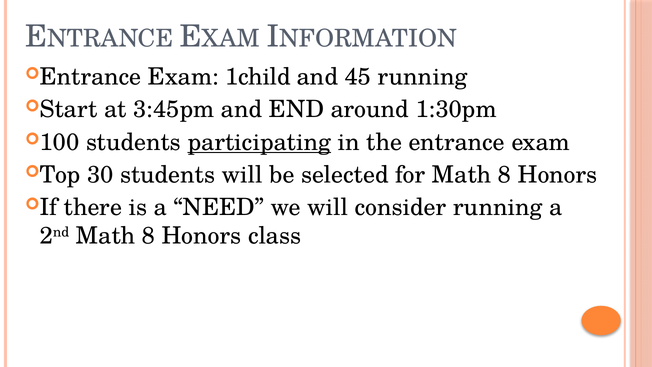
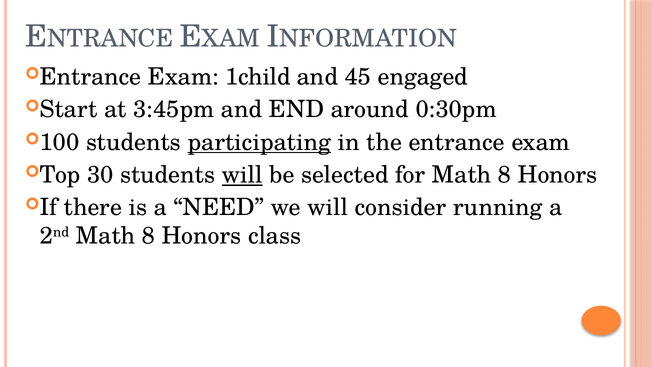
45 running: running -> engaged
1:30pm: 1:30pm -> 0:30pm
will at (242, 175) underline: none -> present
